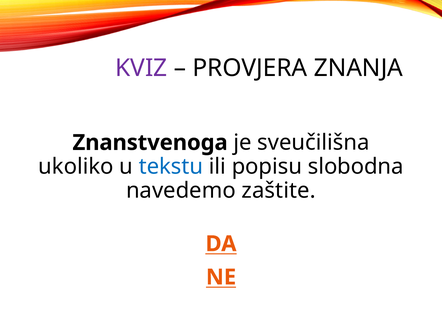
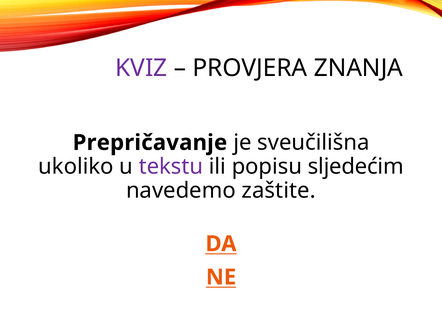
Znanstvenoga: Znanstvenoga -> Prepričavanje
tekstu colour: blue -> purple
slobodna: slobodna -> sljedećim
